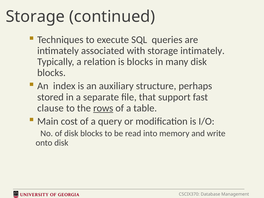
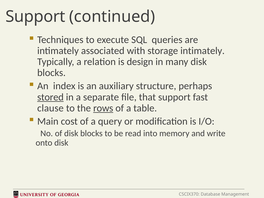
Storage at (35, 17): Storage -> Support
is blocks: blocks -> design
stored underline: none -> present
